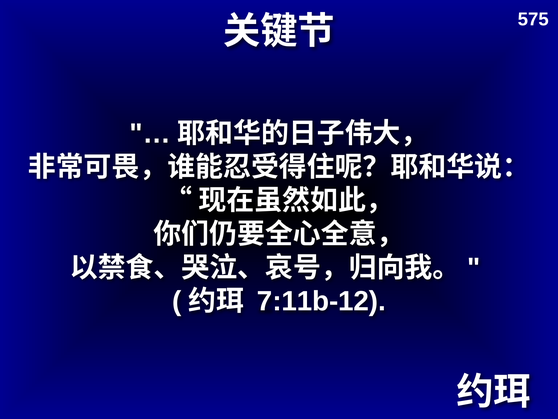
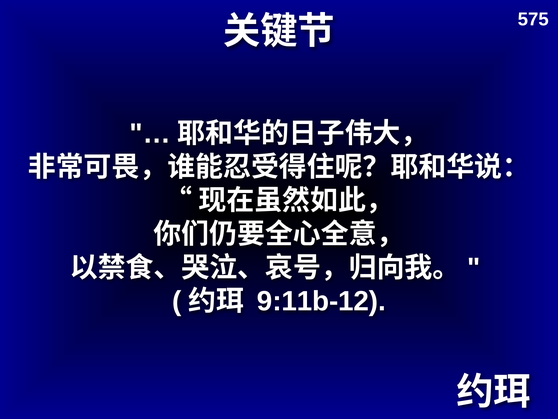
7:11b-12: 7:11b-12 -> 9:11b-12
